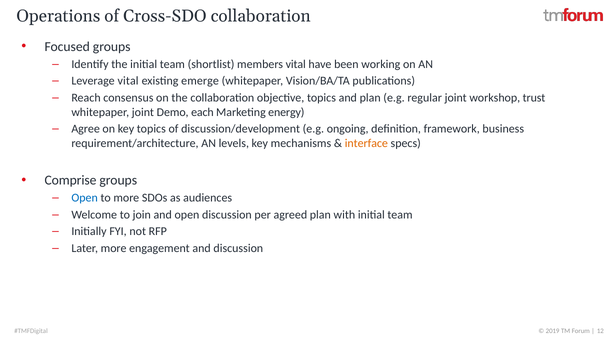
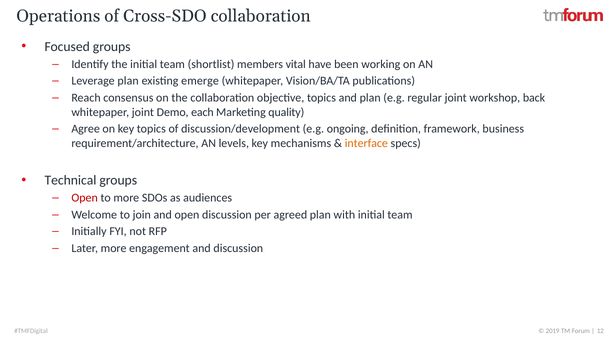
Leverage vital: vital -> plan
trust: trust -> back
energy: energy -> quality
Comprise: Comprise -> Technical
Open at (85, 198) colour: blue -> red
